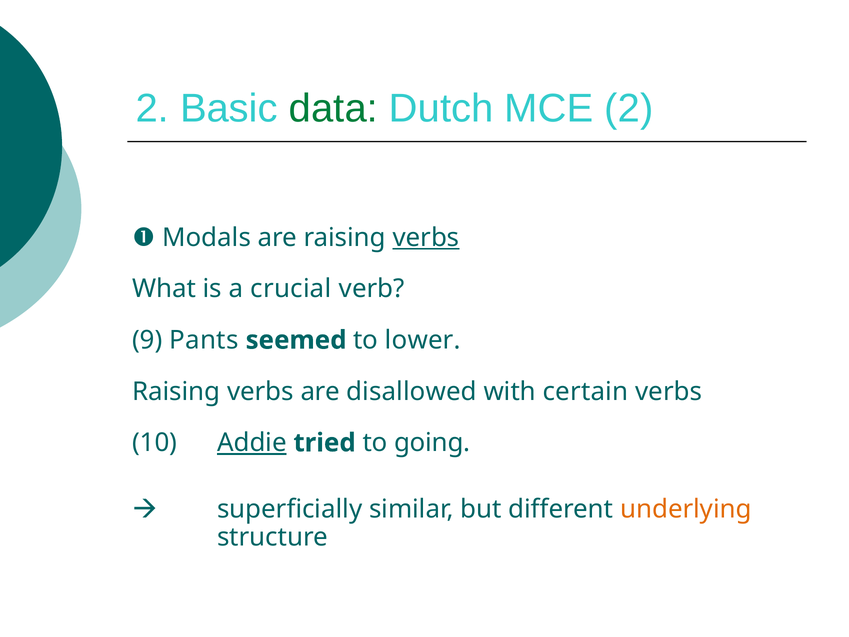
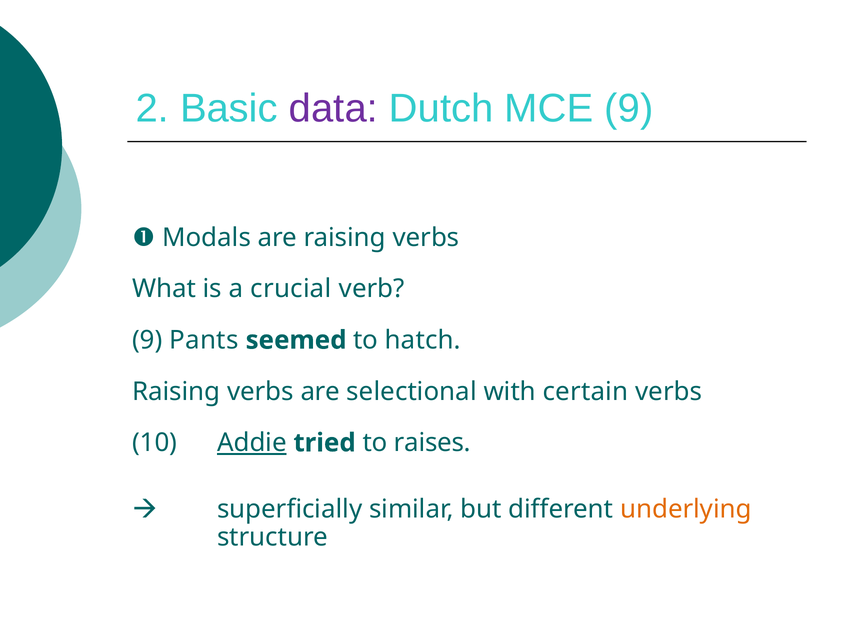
data colour: green -> purple
MCE 2: 2 -> 9
verbs at (426, 237) underline: present -> none
lower: lower -> hatch
disallowed: disallowed -> selectional
going: going -> raises
